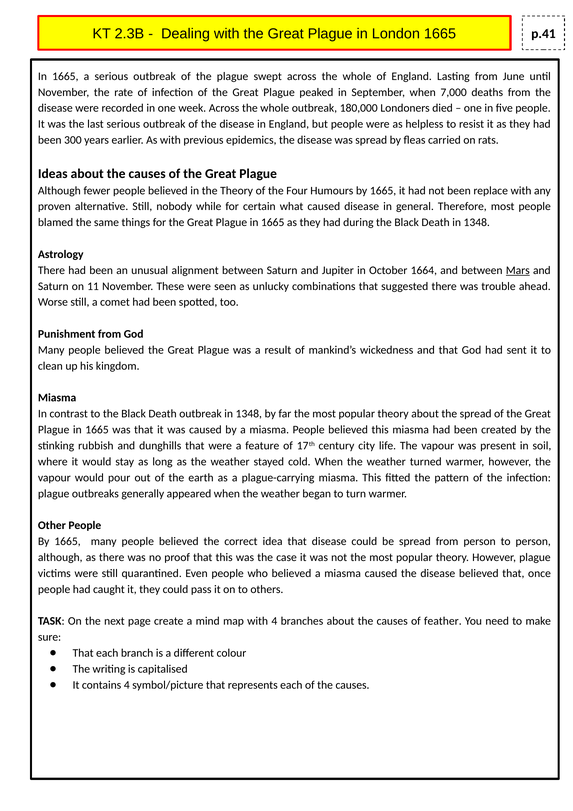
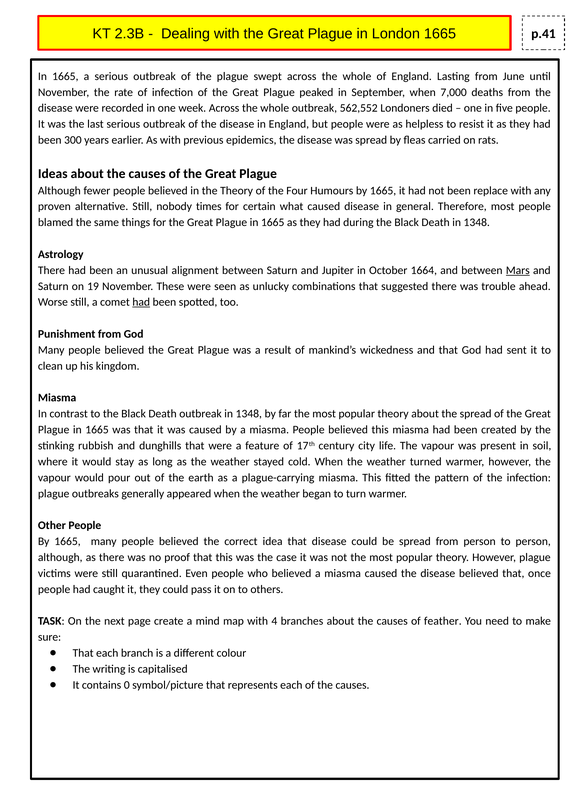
180,000: 180,000 -> 562,552
while: while -> times
11: 11 -> 19
had at (141, 302) underline: none -> present
contains 4: 4 -> 0
